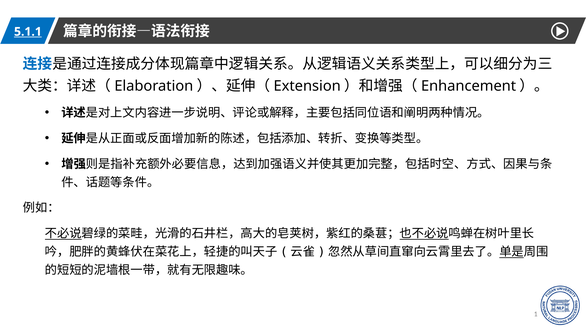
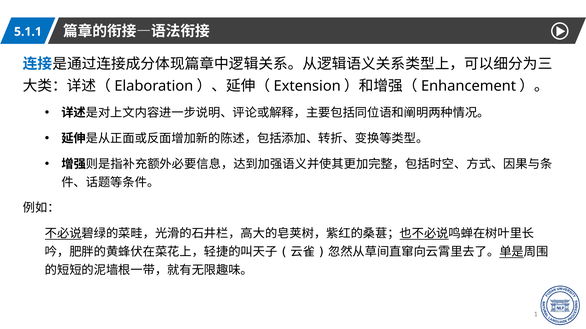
5.1.1 underline: present -> none
